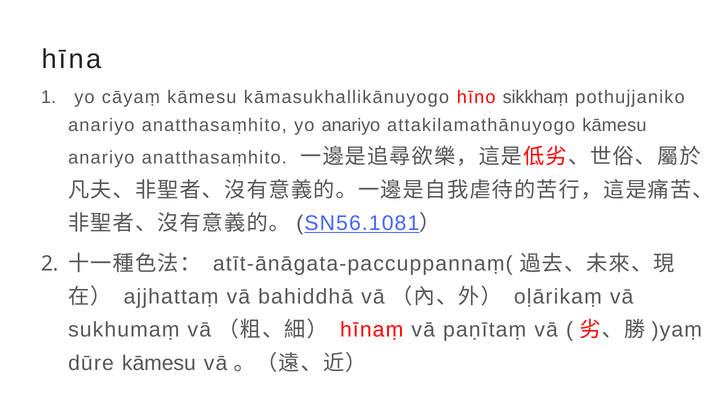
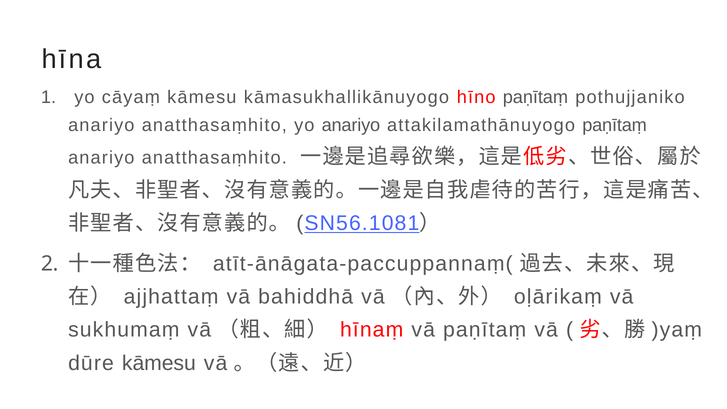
hīno sikkhaṃ: sikkhaṃ -> paṇītaṃ
attakilamathānuyogo kāmesu: kāmesu -> paṇītaṃ
